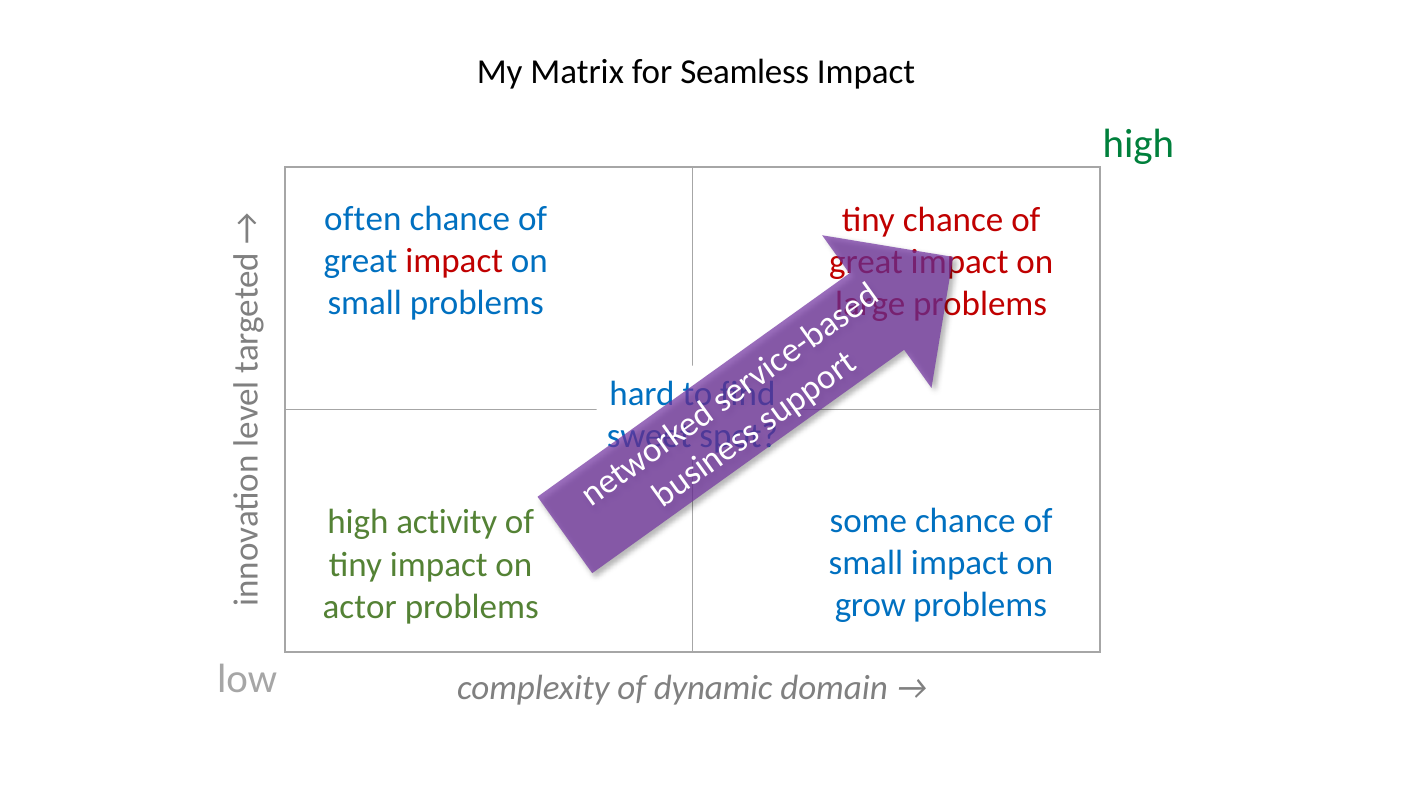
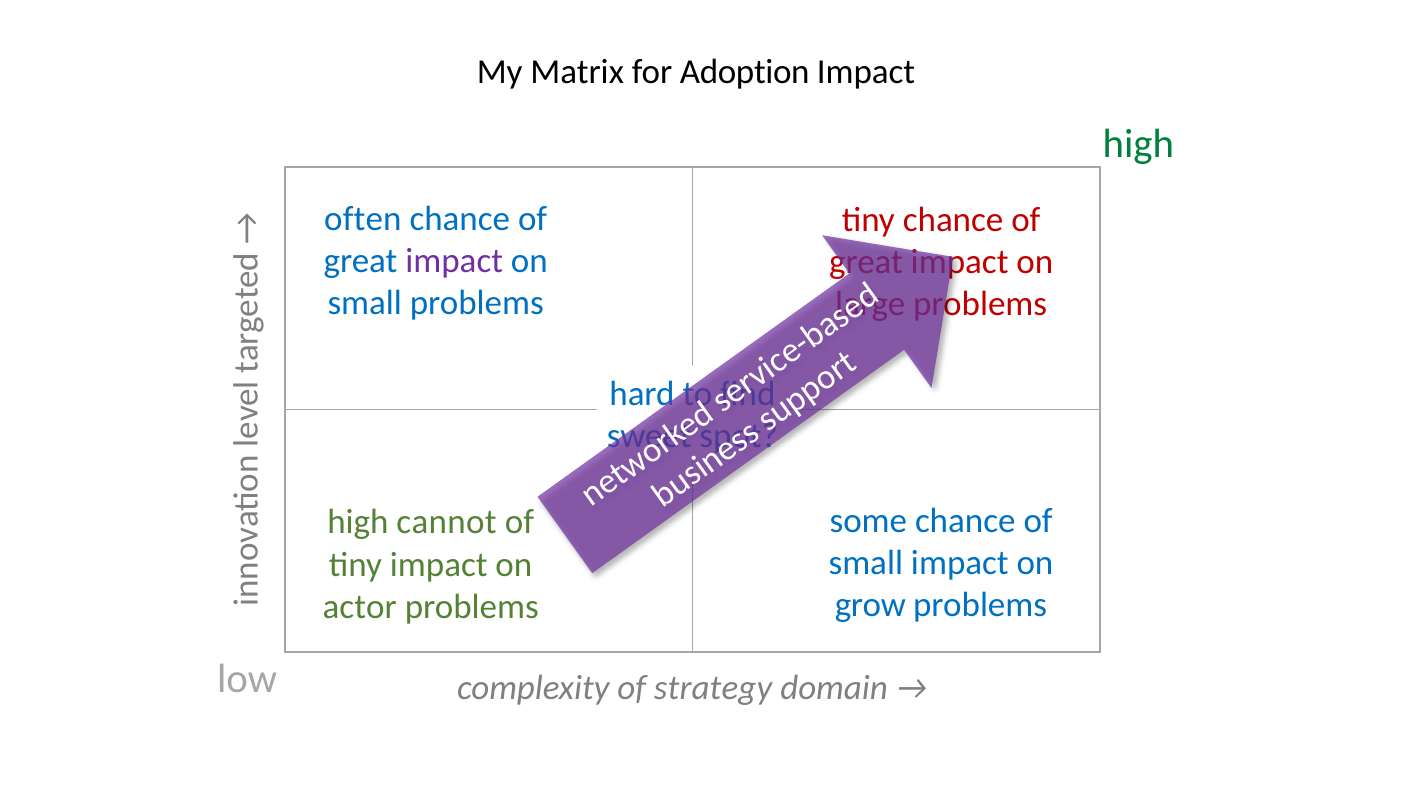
Seamless: Seamless -> Adoption
impact at (454, 261) colour: red -> purple
activity: activity -> cannot
dynamic: dynamic -> strategy
